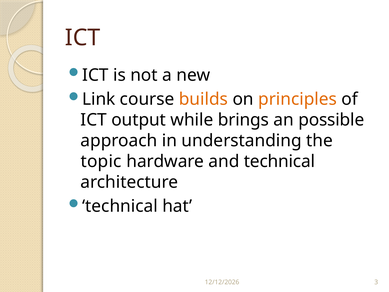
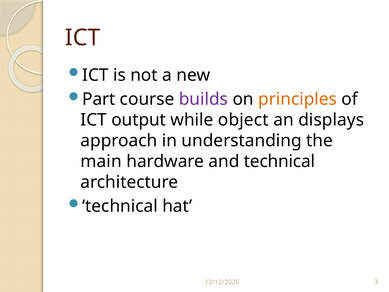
Link: Link -> Part
builds colour: orange -> purple
brings: brings -> object
possible: possible -> displays
topic: topic -> main
